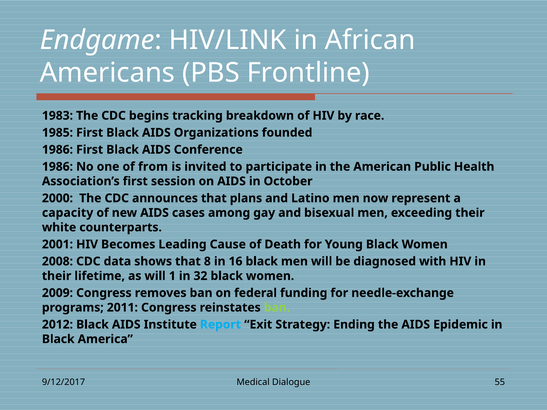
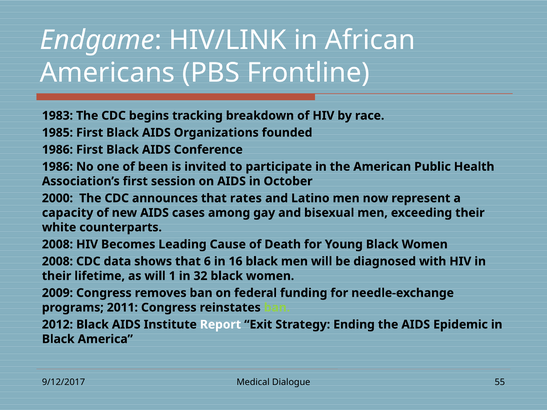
from: from -> been
plans: plans -> rates
2001 at (57, 245): 2001 -> 2008
8: 8 -> 6
Report colour: light blue -> white
